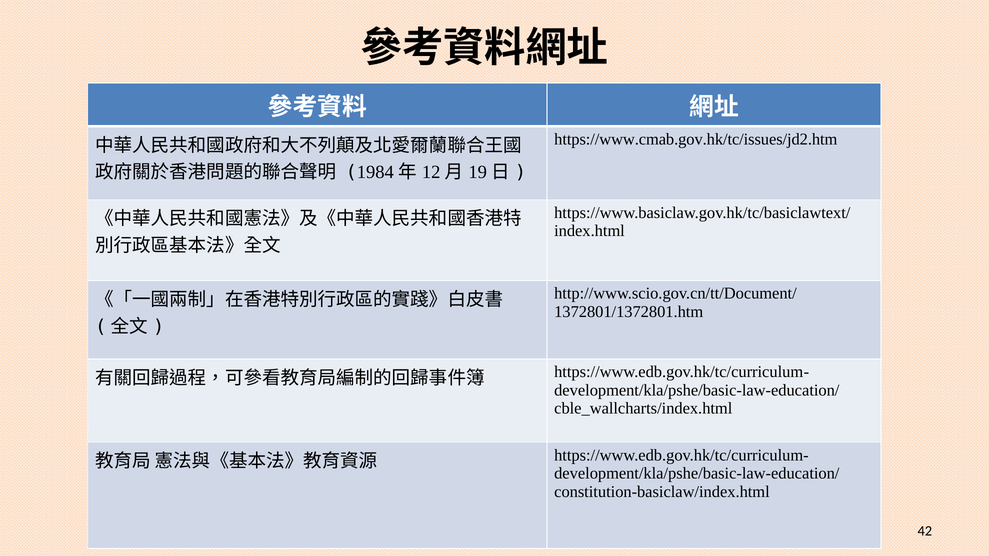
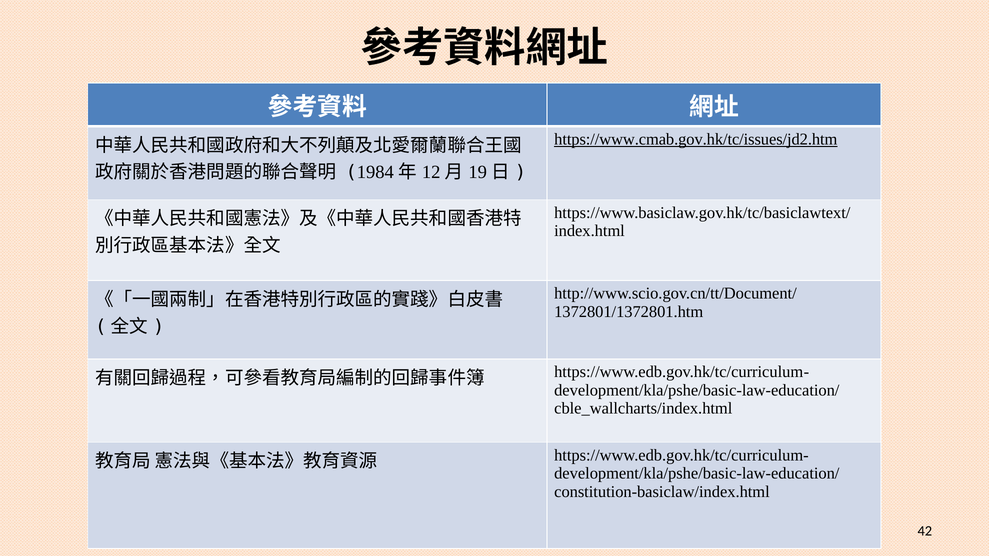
https://www.cmab.gov.hk/tc/issues/jd2.htm underline: none -> present
